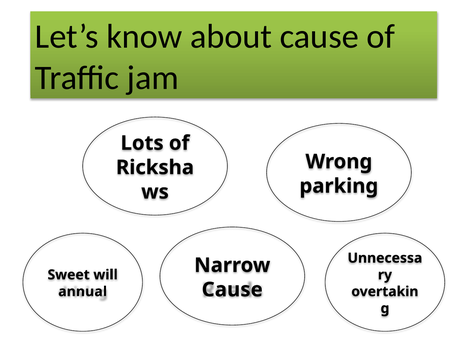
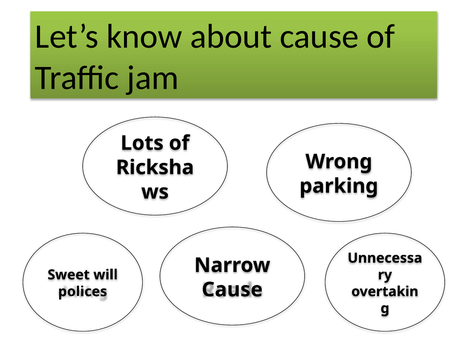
annual: annual -> polices
